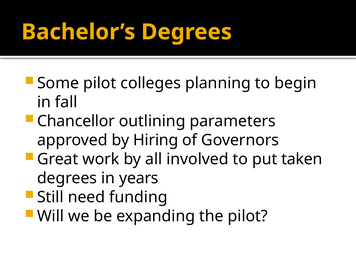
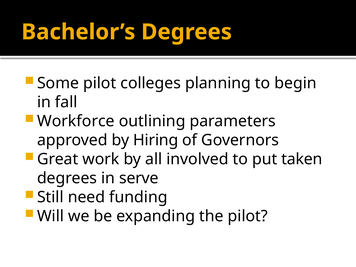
Chancellor: Chancellor -> Workforce
years: years -> serve
